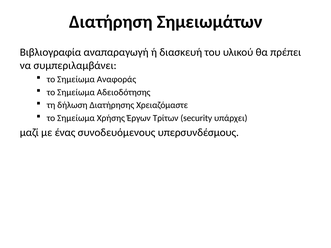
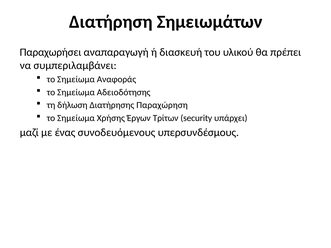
Βιβλιογραφία: Βιβλιογραφία -> Παραχωρήσει
Χρειαζόμαστε: Χρειαζόμαστε -> Παραχώρηση
